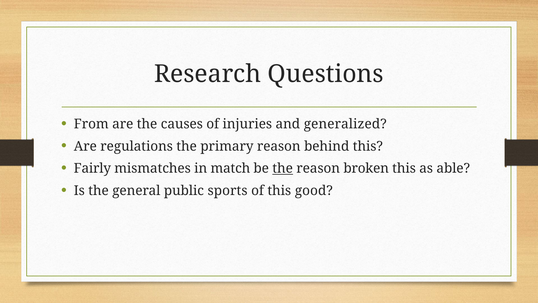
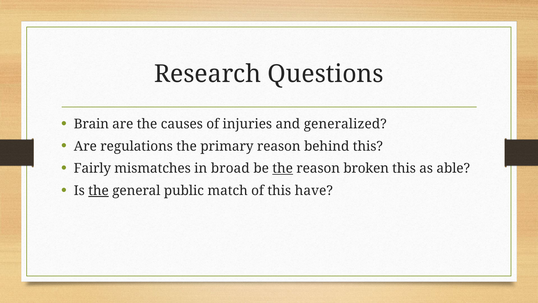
From: From -> Brain
match: match -> broad
the at (99, 190) underline: none -> present
sports: sports -> match
good: good -> have
